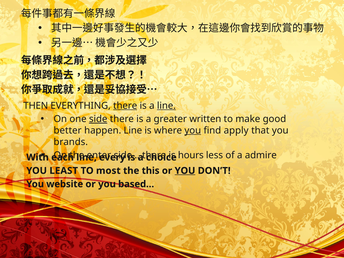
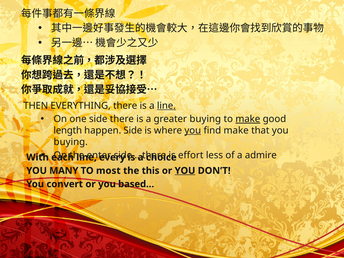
there at (125, 106) underline: present -> none
side at (98, 119) underline: present -> none
greater written: written -> buying
make at (248, 119) underline: none -> present
better: better -> length
happen Line: Line -> Side
find apply: apply -> make
brands at (71, 142): brands -> buying
hours: hours -> effort
LEAST: LEAST -> MANY
website: website -> convert
